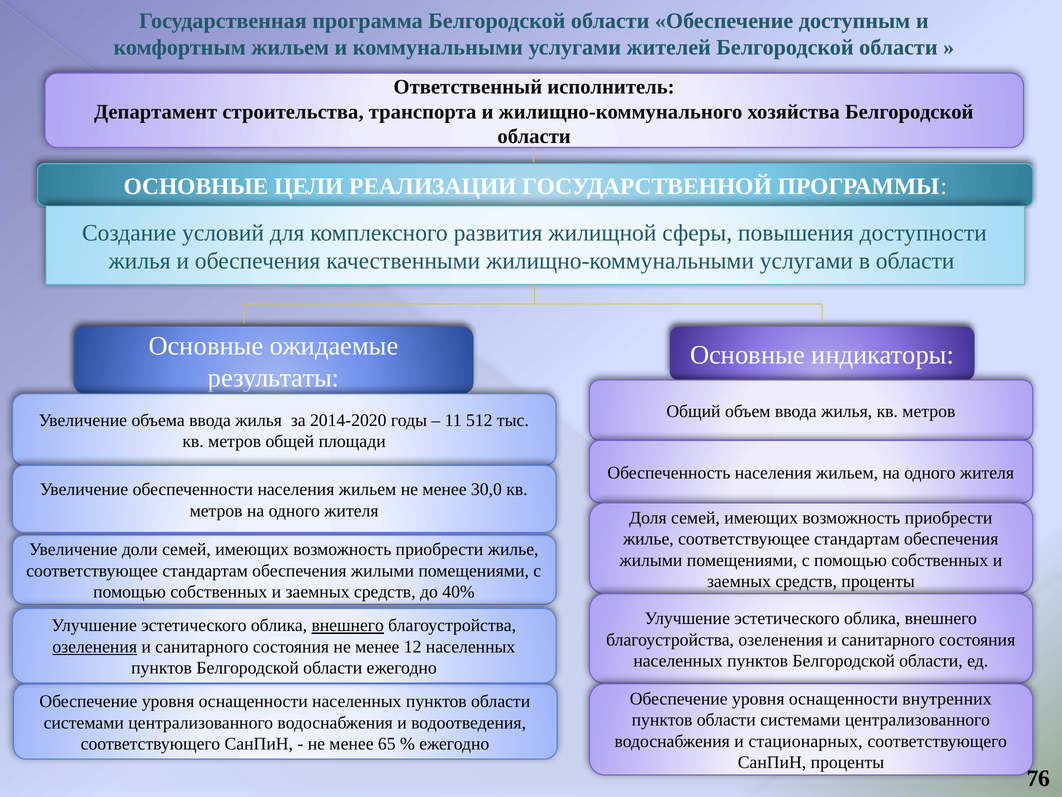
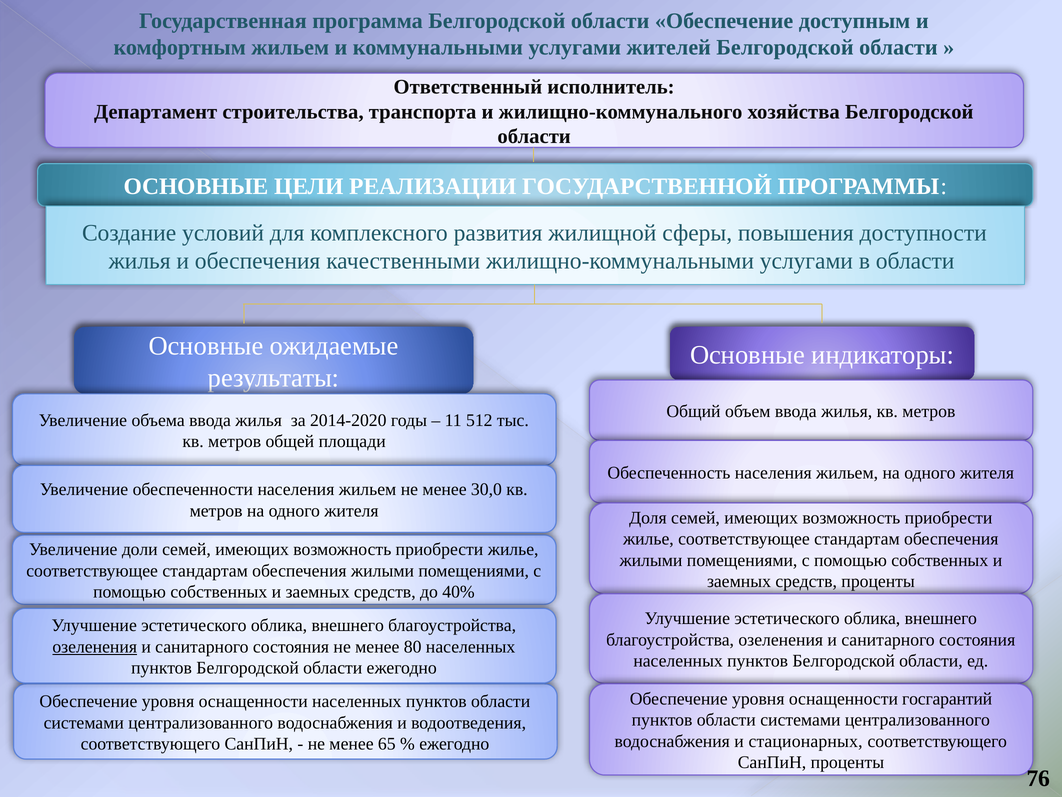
внешнего at (348, 625) underline: present -> none
12: 12 -> 80
внутренних: внутренних -> госгарантий
